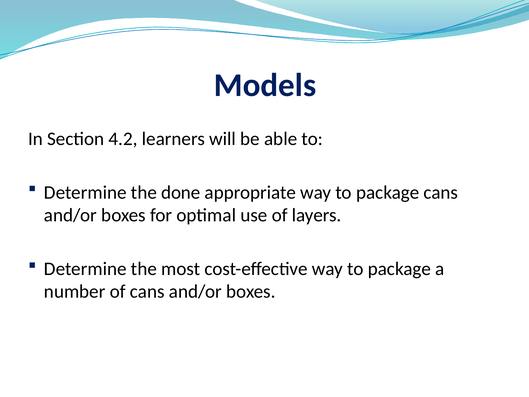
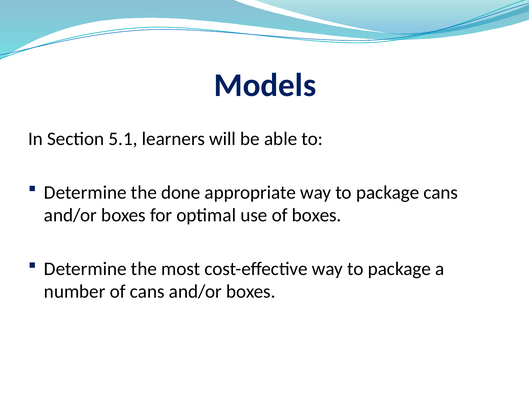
4.2: 4.2 -> 5.1
of layers: layers -> boxes
